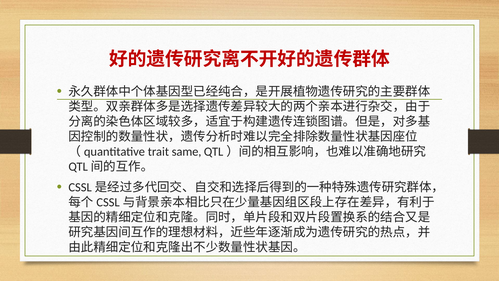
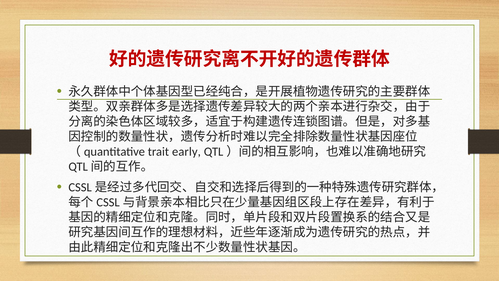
same: same -> early
